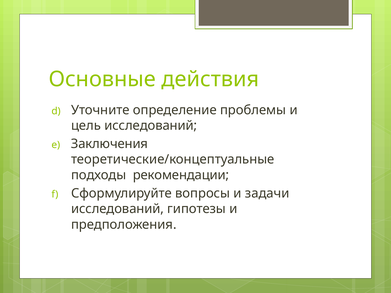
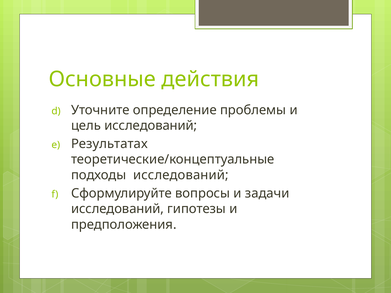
Заключения: Заключения -> Результатах
подходы рекомендации: рекомендации -> исследований
